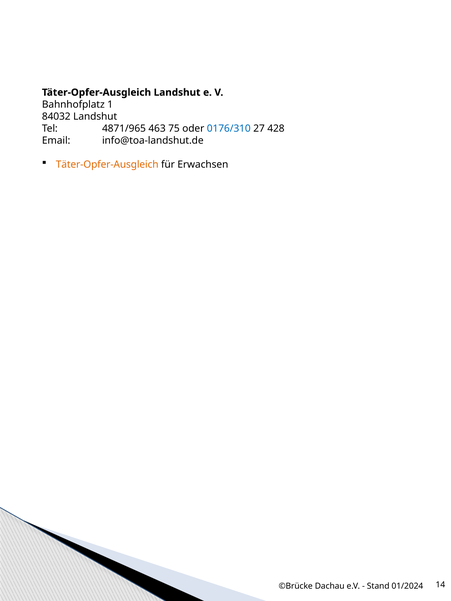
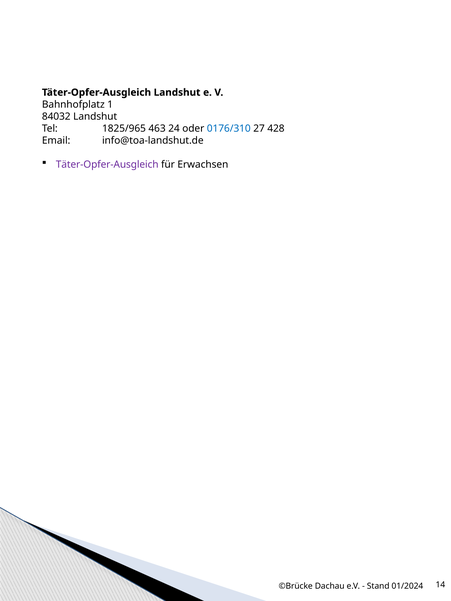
4871/965: 4871/965 -> 1825/965
75: 75 -> 24
Täter-Opfer-Ausgleich at (107, 165) colour: orange -> purple
